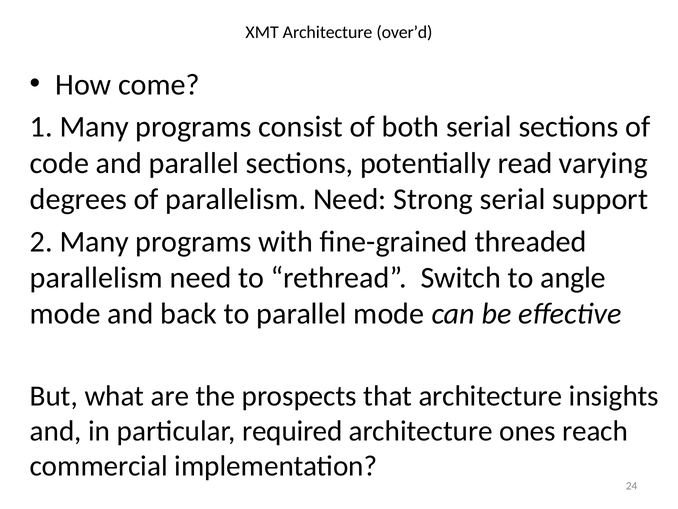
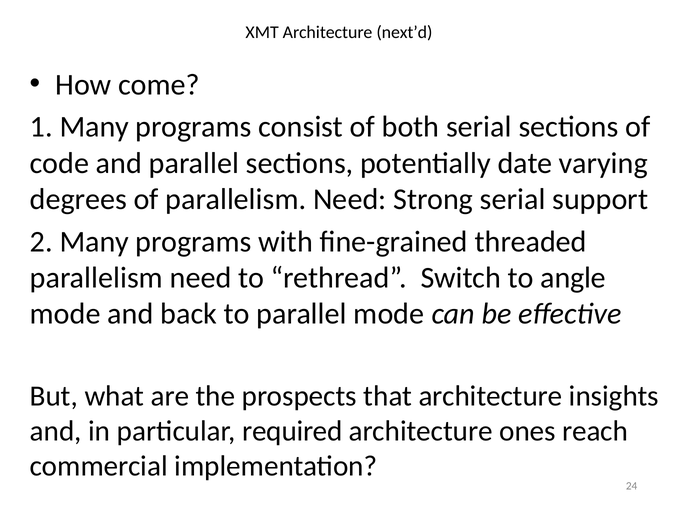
over’d: over’d -> next’d
read: read -> date
